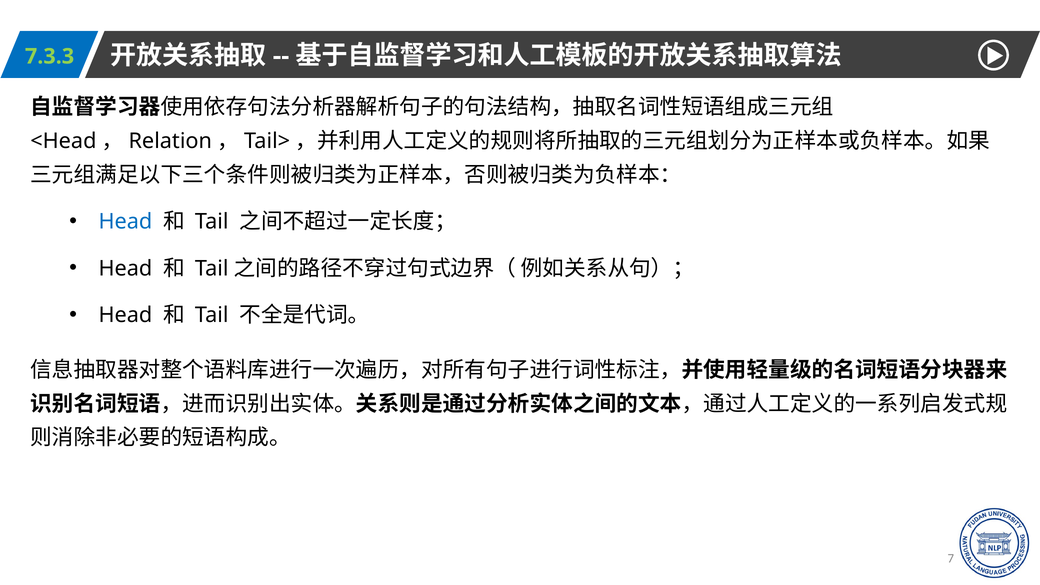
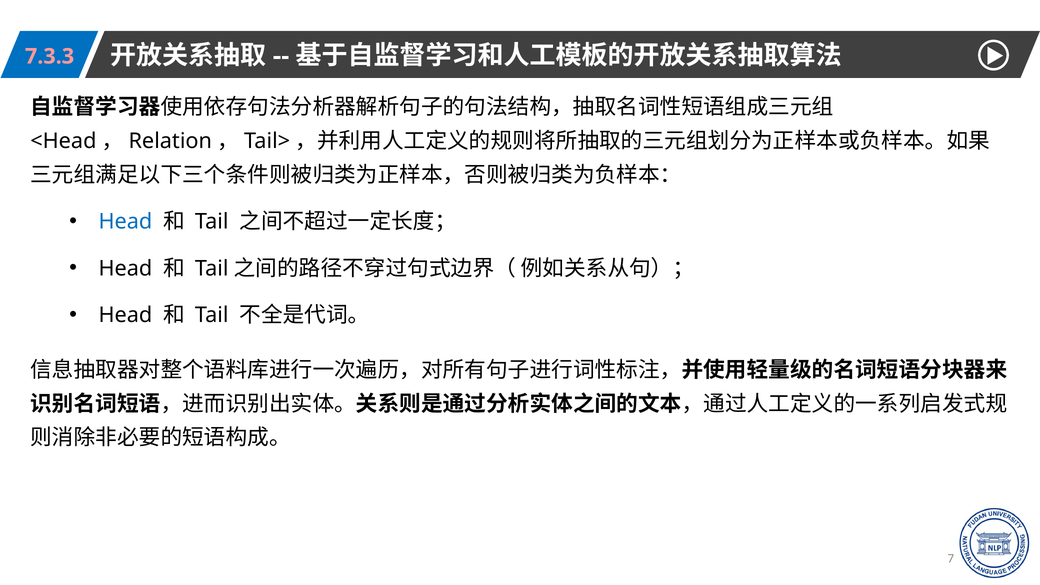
7.3.3 colour: light green -> pink
